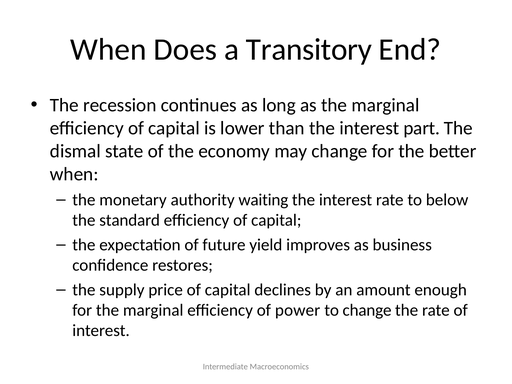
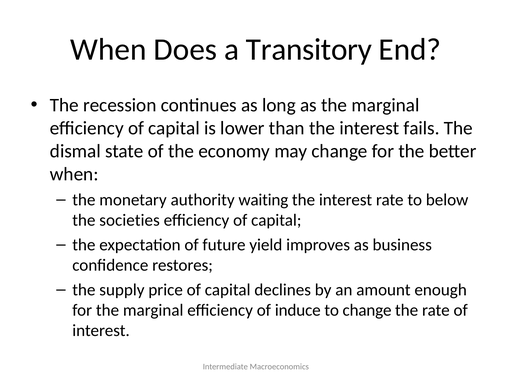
part: part -> fails
standard: standard -> societies
power: power -> induce
